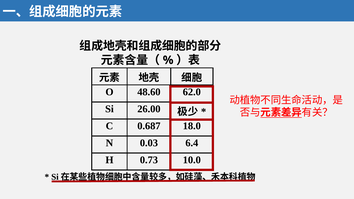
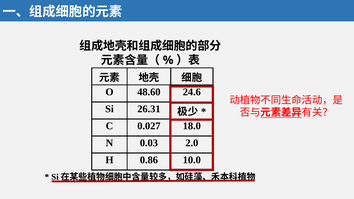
62.0: 62.0 -> 24.6
26.00: 26.00 -> 26.31
0.687: 0.687 -> 0.027
6.4: 6.4 -> 2.0
0.73: 0.73 -> 0.86
